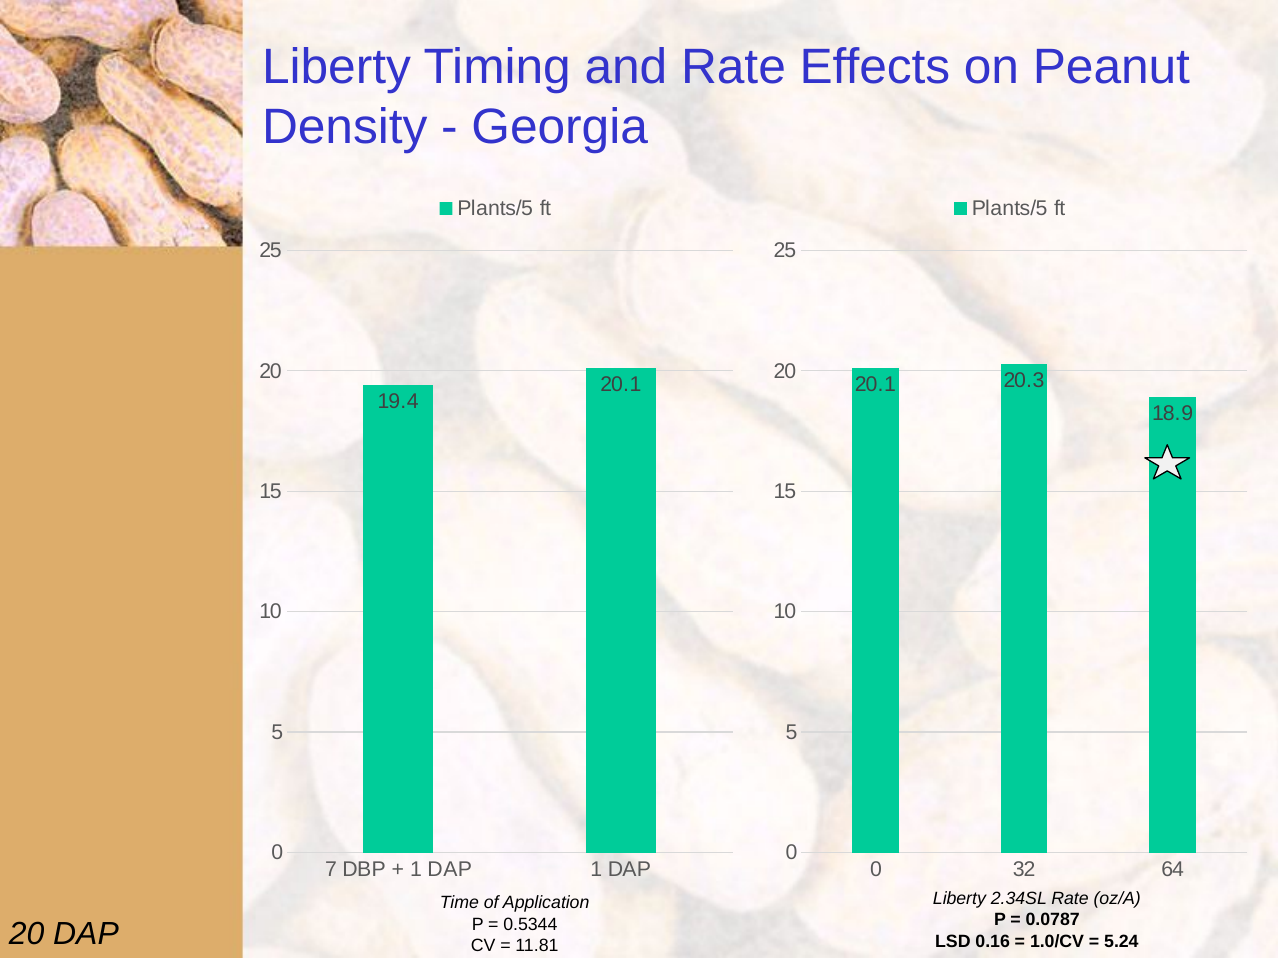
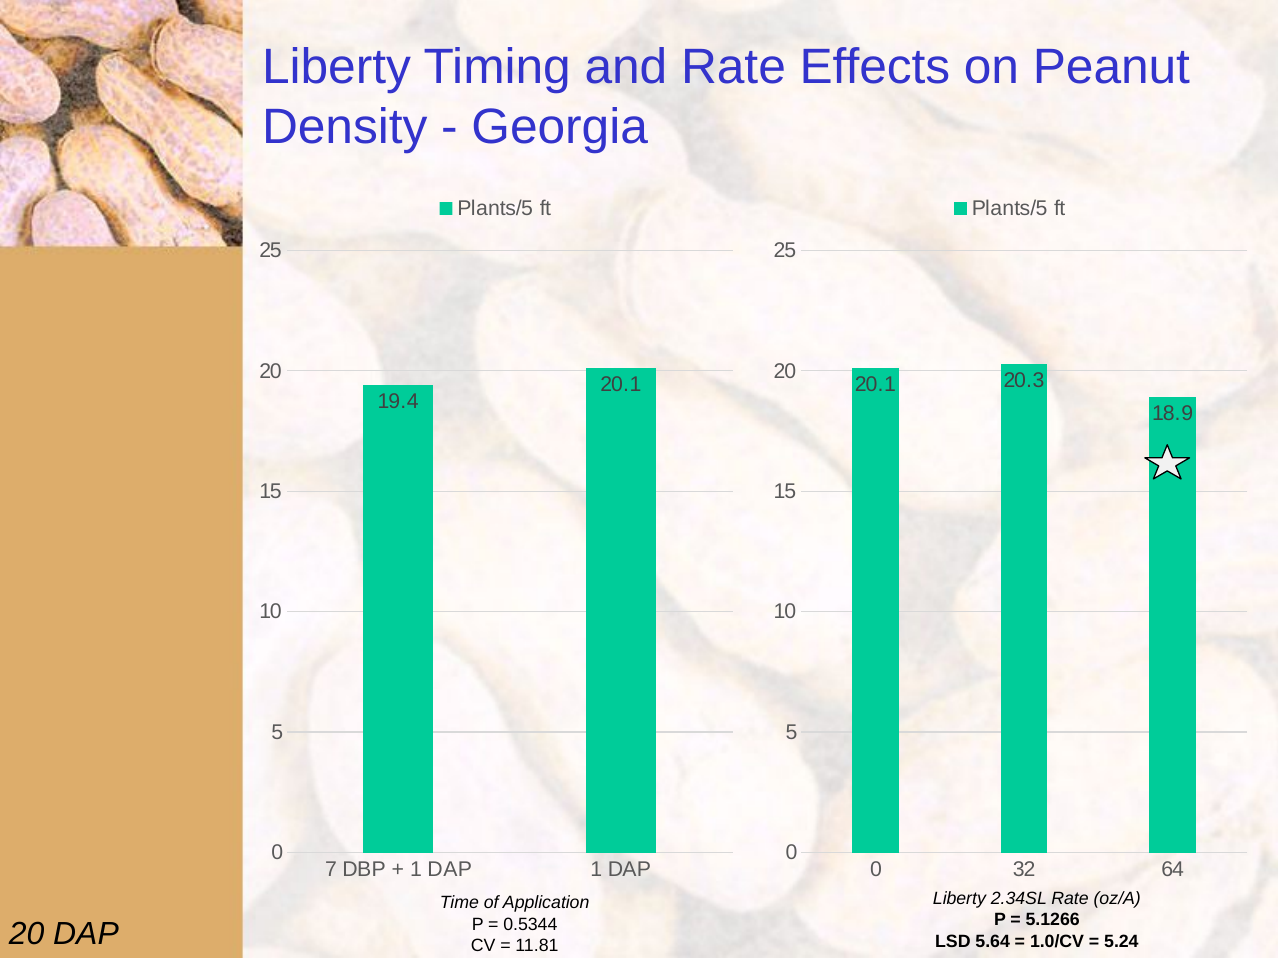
0.0787: 0.0787 -> 5.1266
0.16: 0.16 -> 5.64
